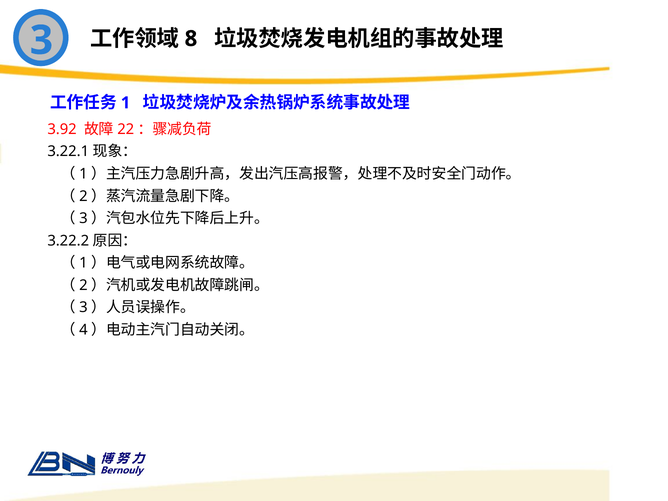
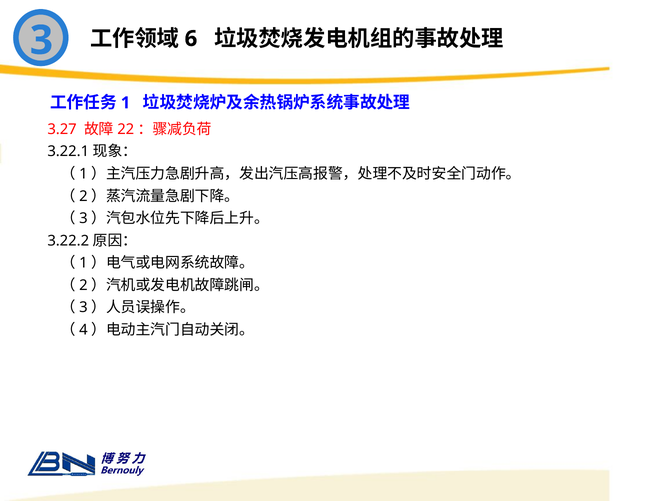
8: 8 -> 6
3.92: 3.92 -> 3.27
